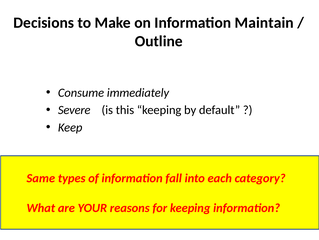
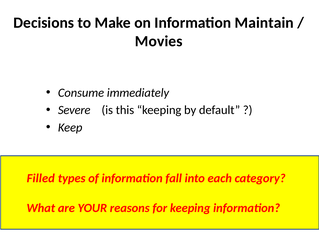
Outline: Outline -> Movies
Same: Same -> Filled
